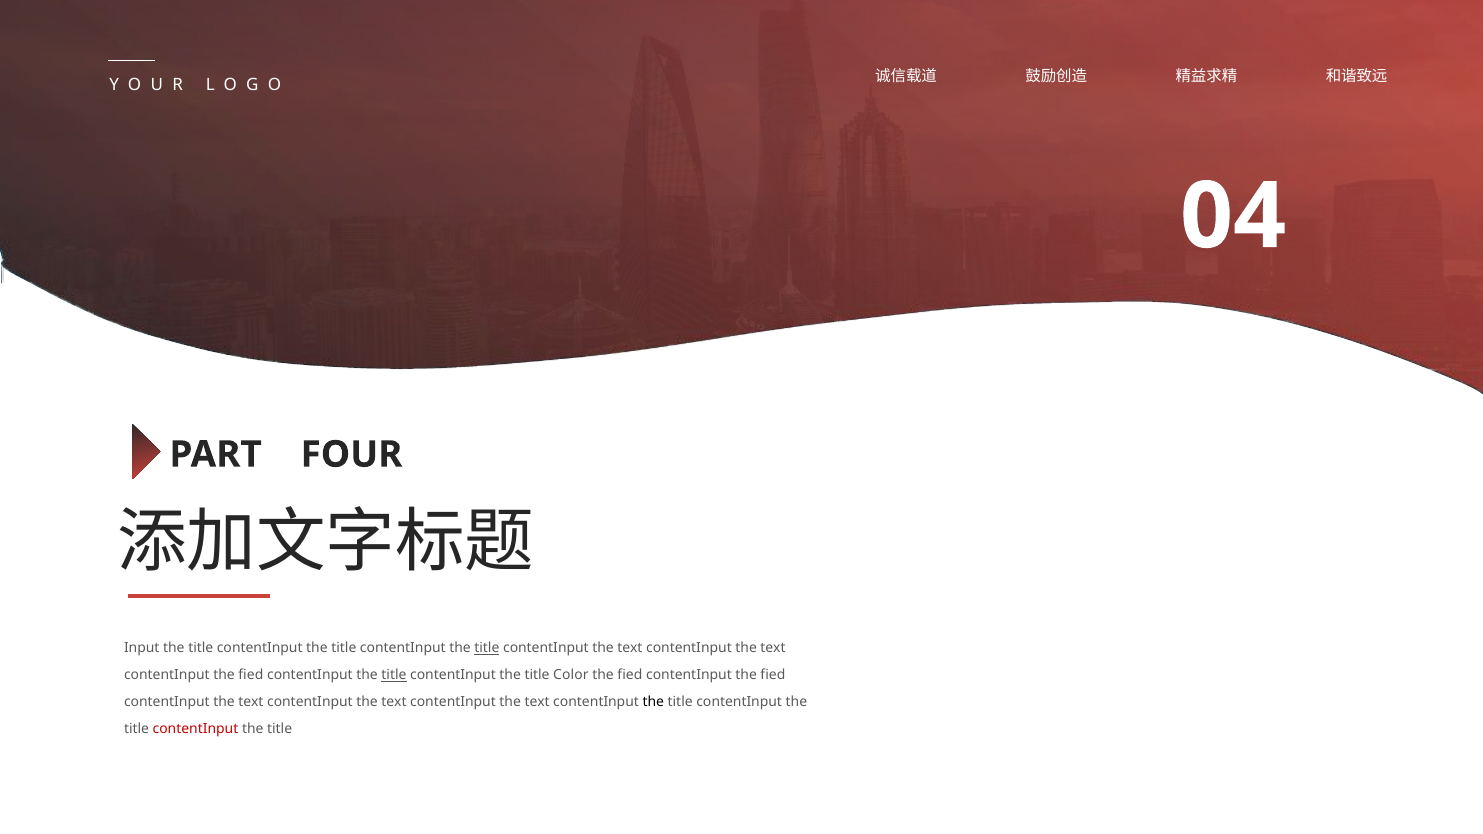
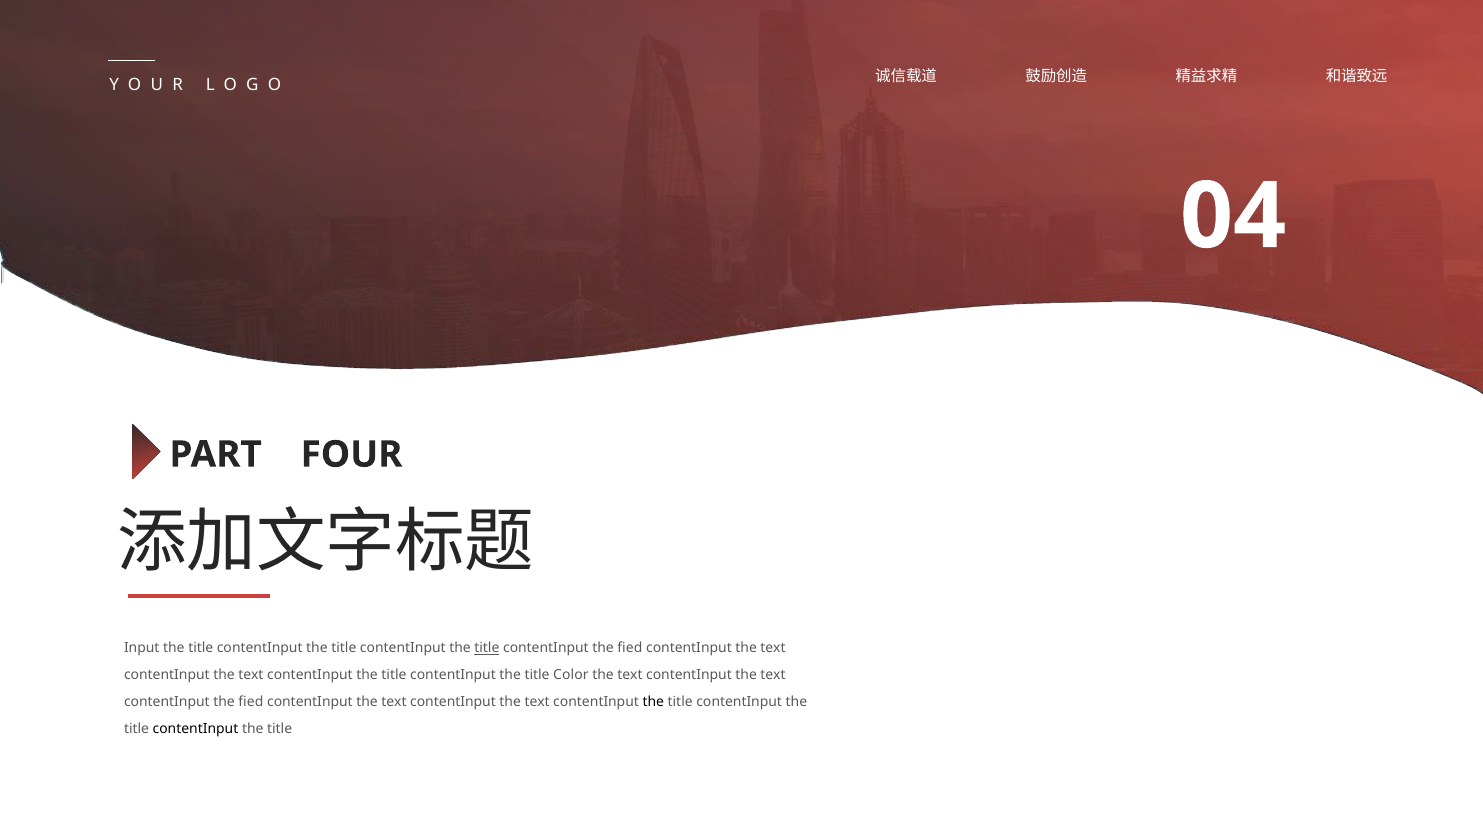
text at (630, 648): text -> fied
fied at (251, 675): fied -> text
title at (394, 675) underline: present -> none
fied at (630, 675): fied -> text
fied at (773, 675): fied -> text
text at (251, 702): text -> fied
contentInput at (195, 729) colour: red -> black
